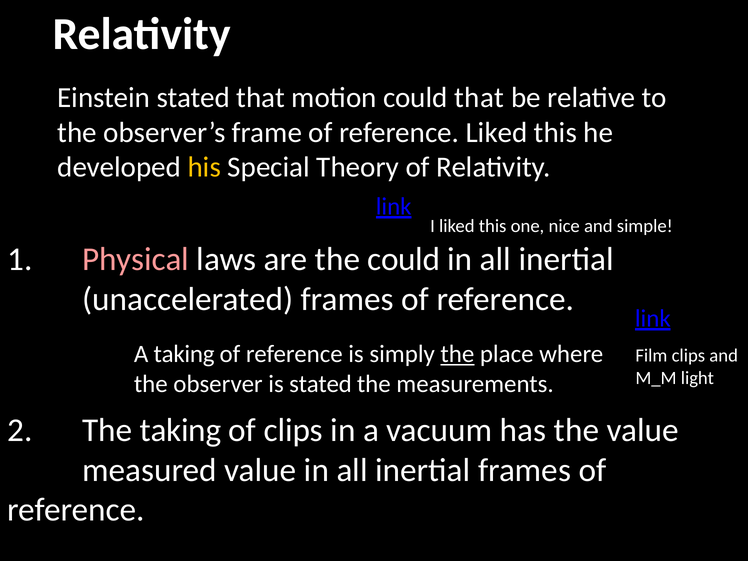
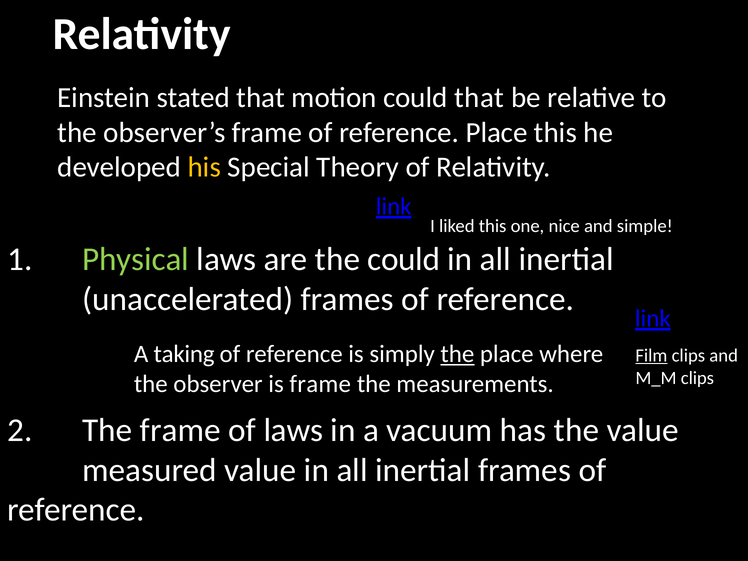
reference Liked: Liked -> Place
Physical colour: pink -> light green
Film underline: none -> present
M_M light: light -> clips
is stated: stated -> frame
The taking: taking -> frame
of clips: clips -> laws
